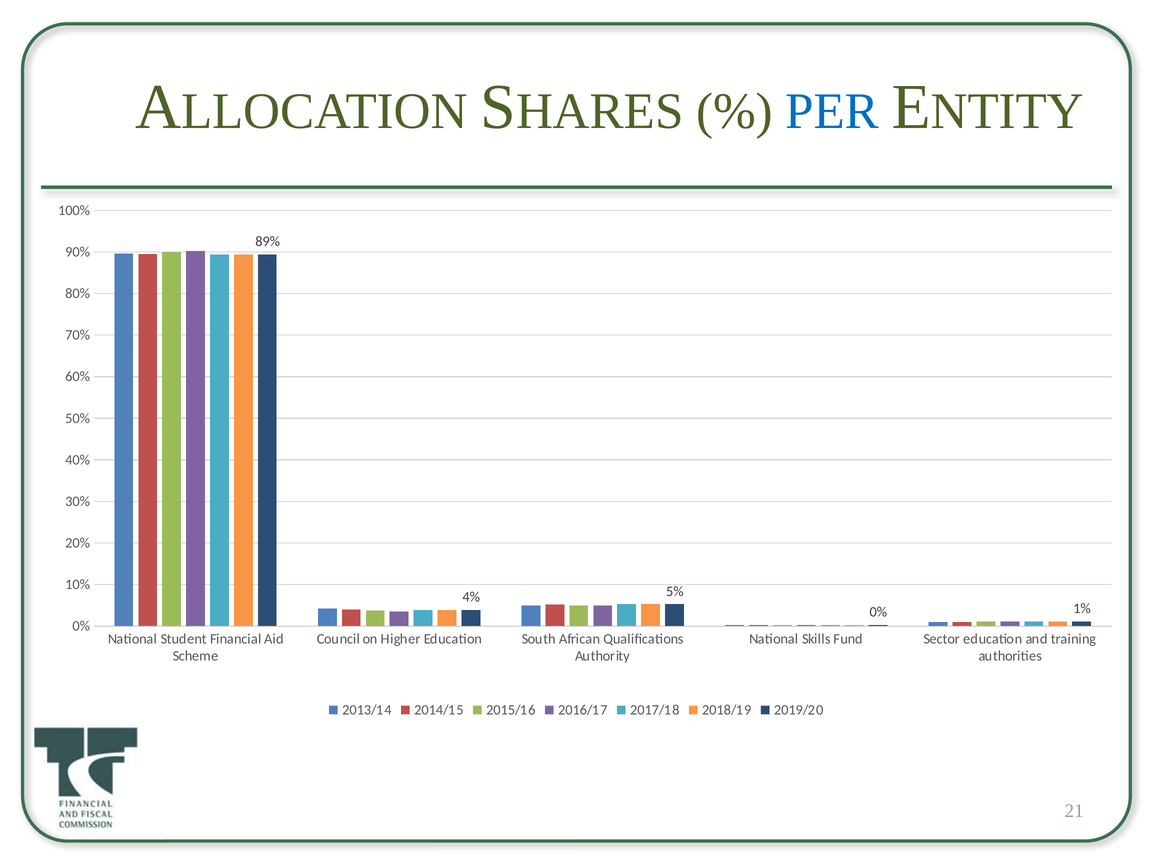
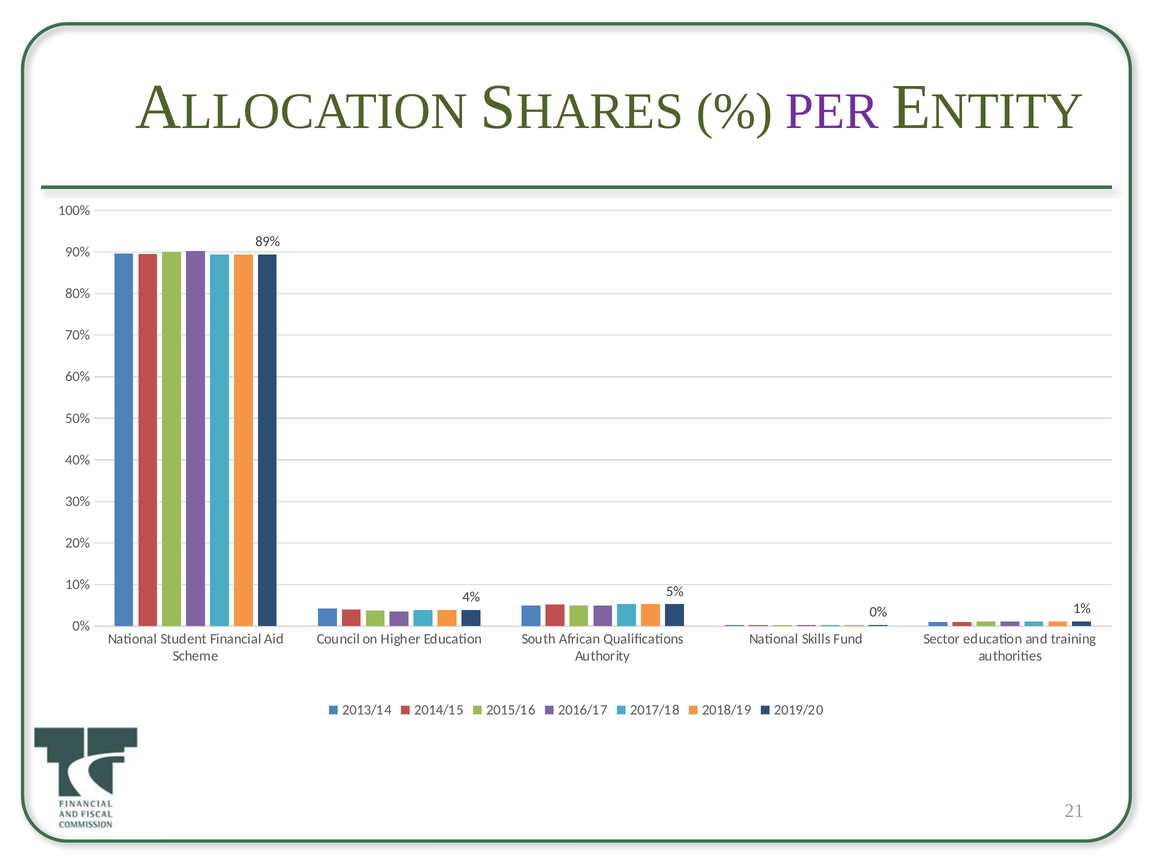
PER colour: blue -> purple
